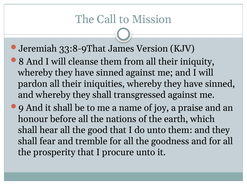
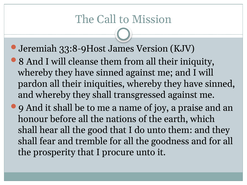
33:8-9That: 33:8-9That -> 33:8-9Host
